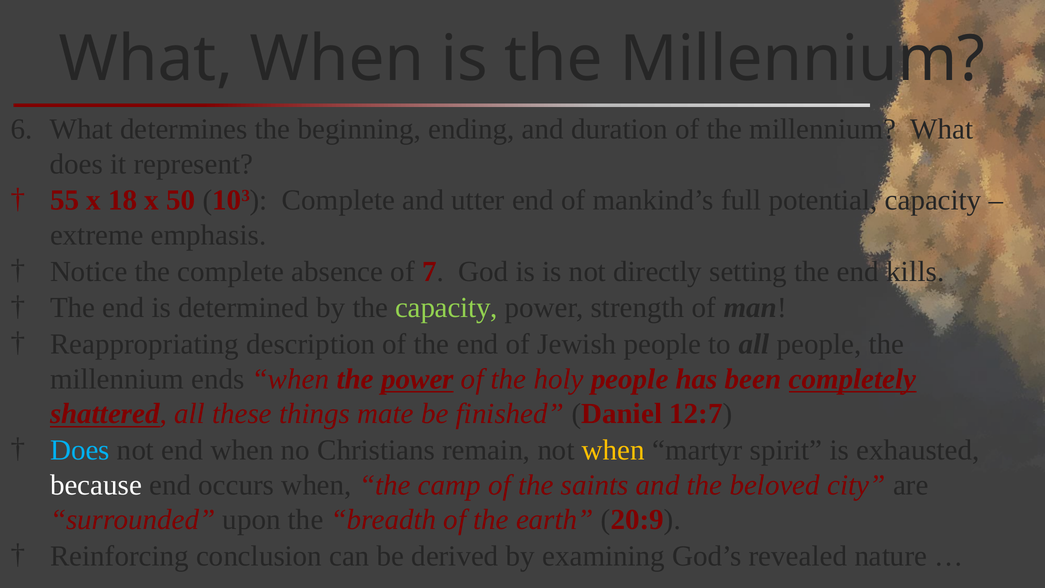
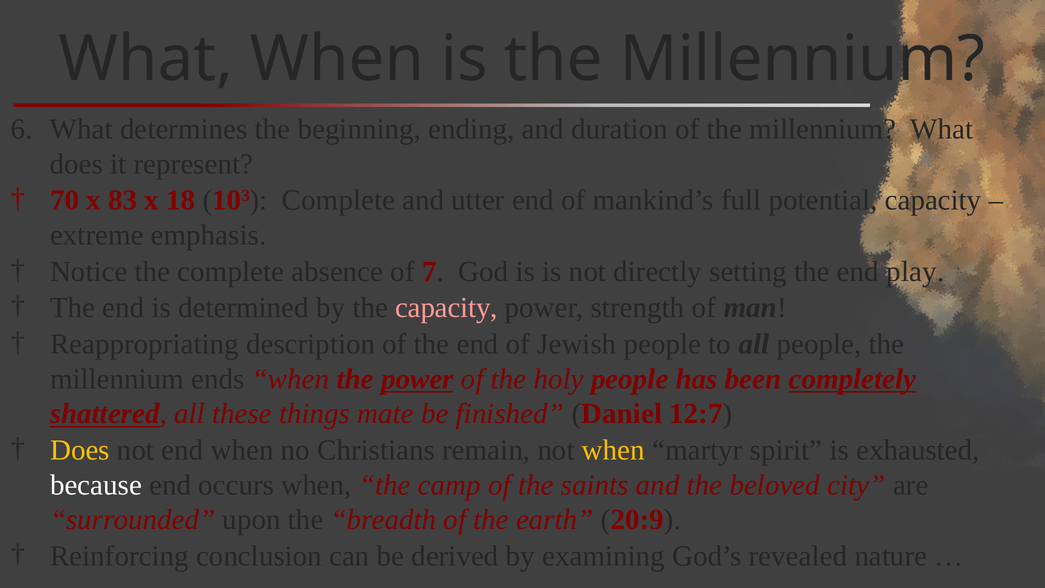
55: 55 -> 70
18: 18 -> 83
50: 50 -> 18
kills: kills -> play
capacity at (446, 308) colour: light green -> pink
Does at (80, 450) colour: light blue -> yellow
